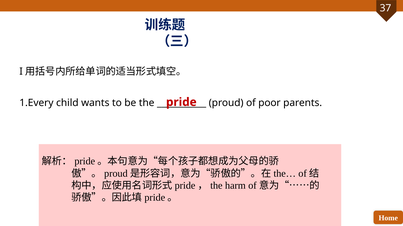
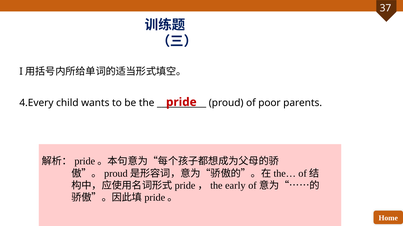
1.Every: 1.Every -> 4.Every
harm: harm -> early
